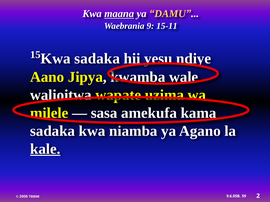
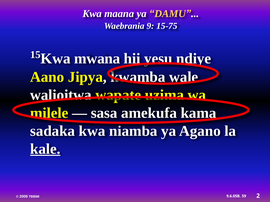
maana underline: present -> none
15-11: 15-11 -> 15-75
Kwa sadaka: sadaka -> mwana
